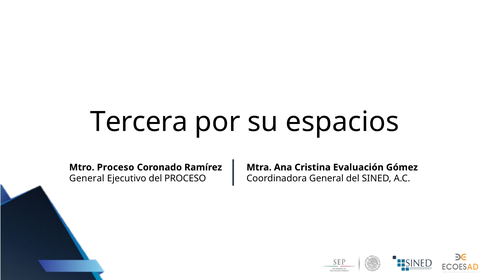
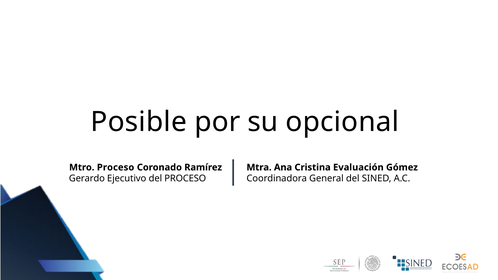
Tercera: Tercera -> Posible
espacios: espacios -> opcional
General at (87, 179): General -> Gerardo
